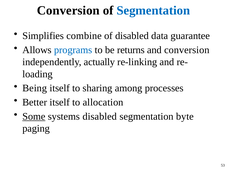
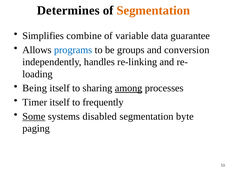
Conversion at (68, 10): Conversion -> Determines
Segmentation at (153, 10) colour: blue -> orange
of disabled: disabled -> variable
returns: returns -> groups
actually: actually -> handles
among underline: none -> present
Better: Better -> Timer
allocation: allocation -> frequently
